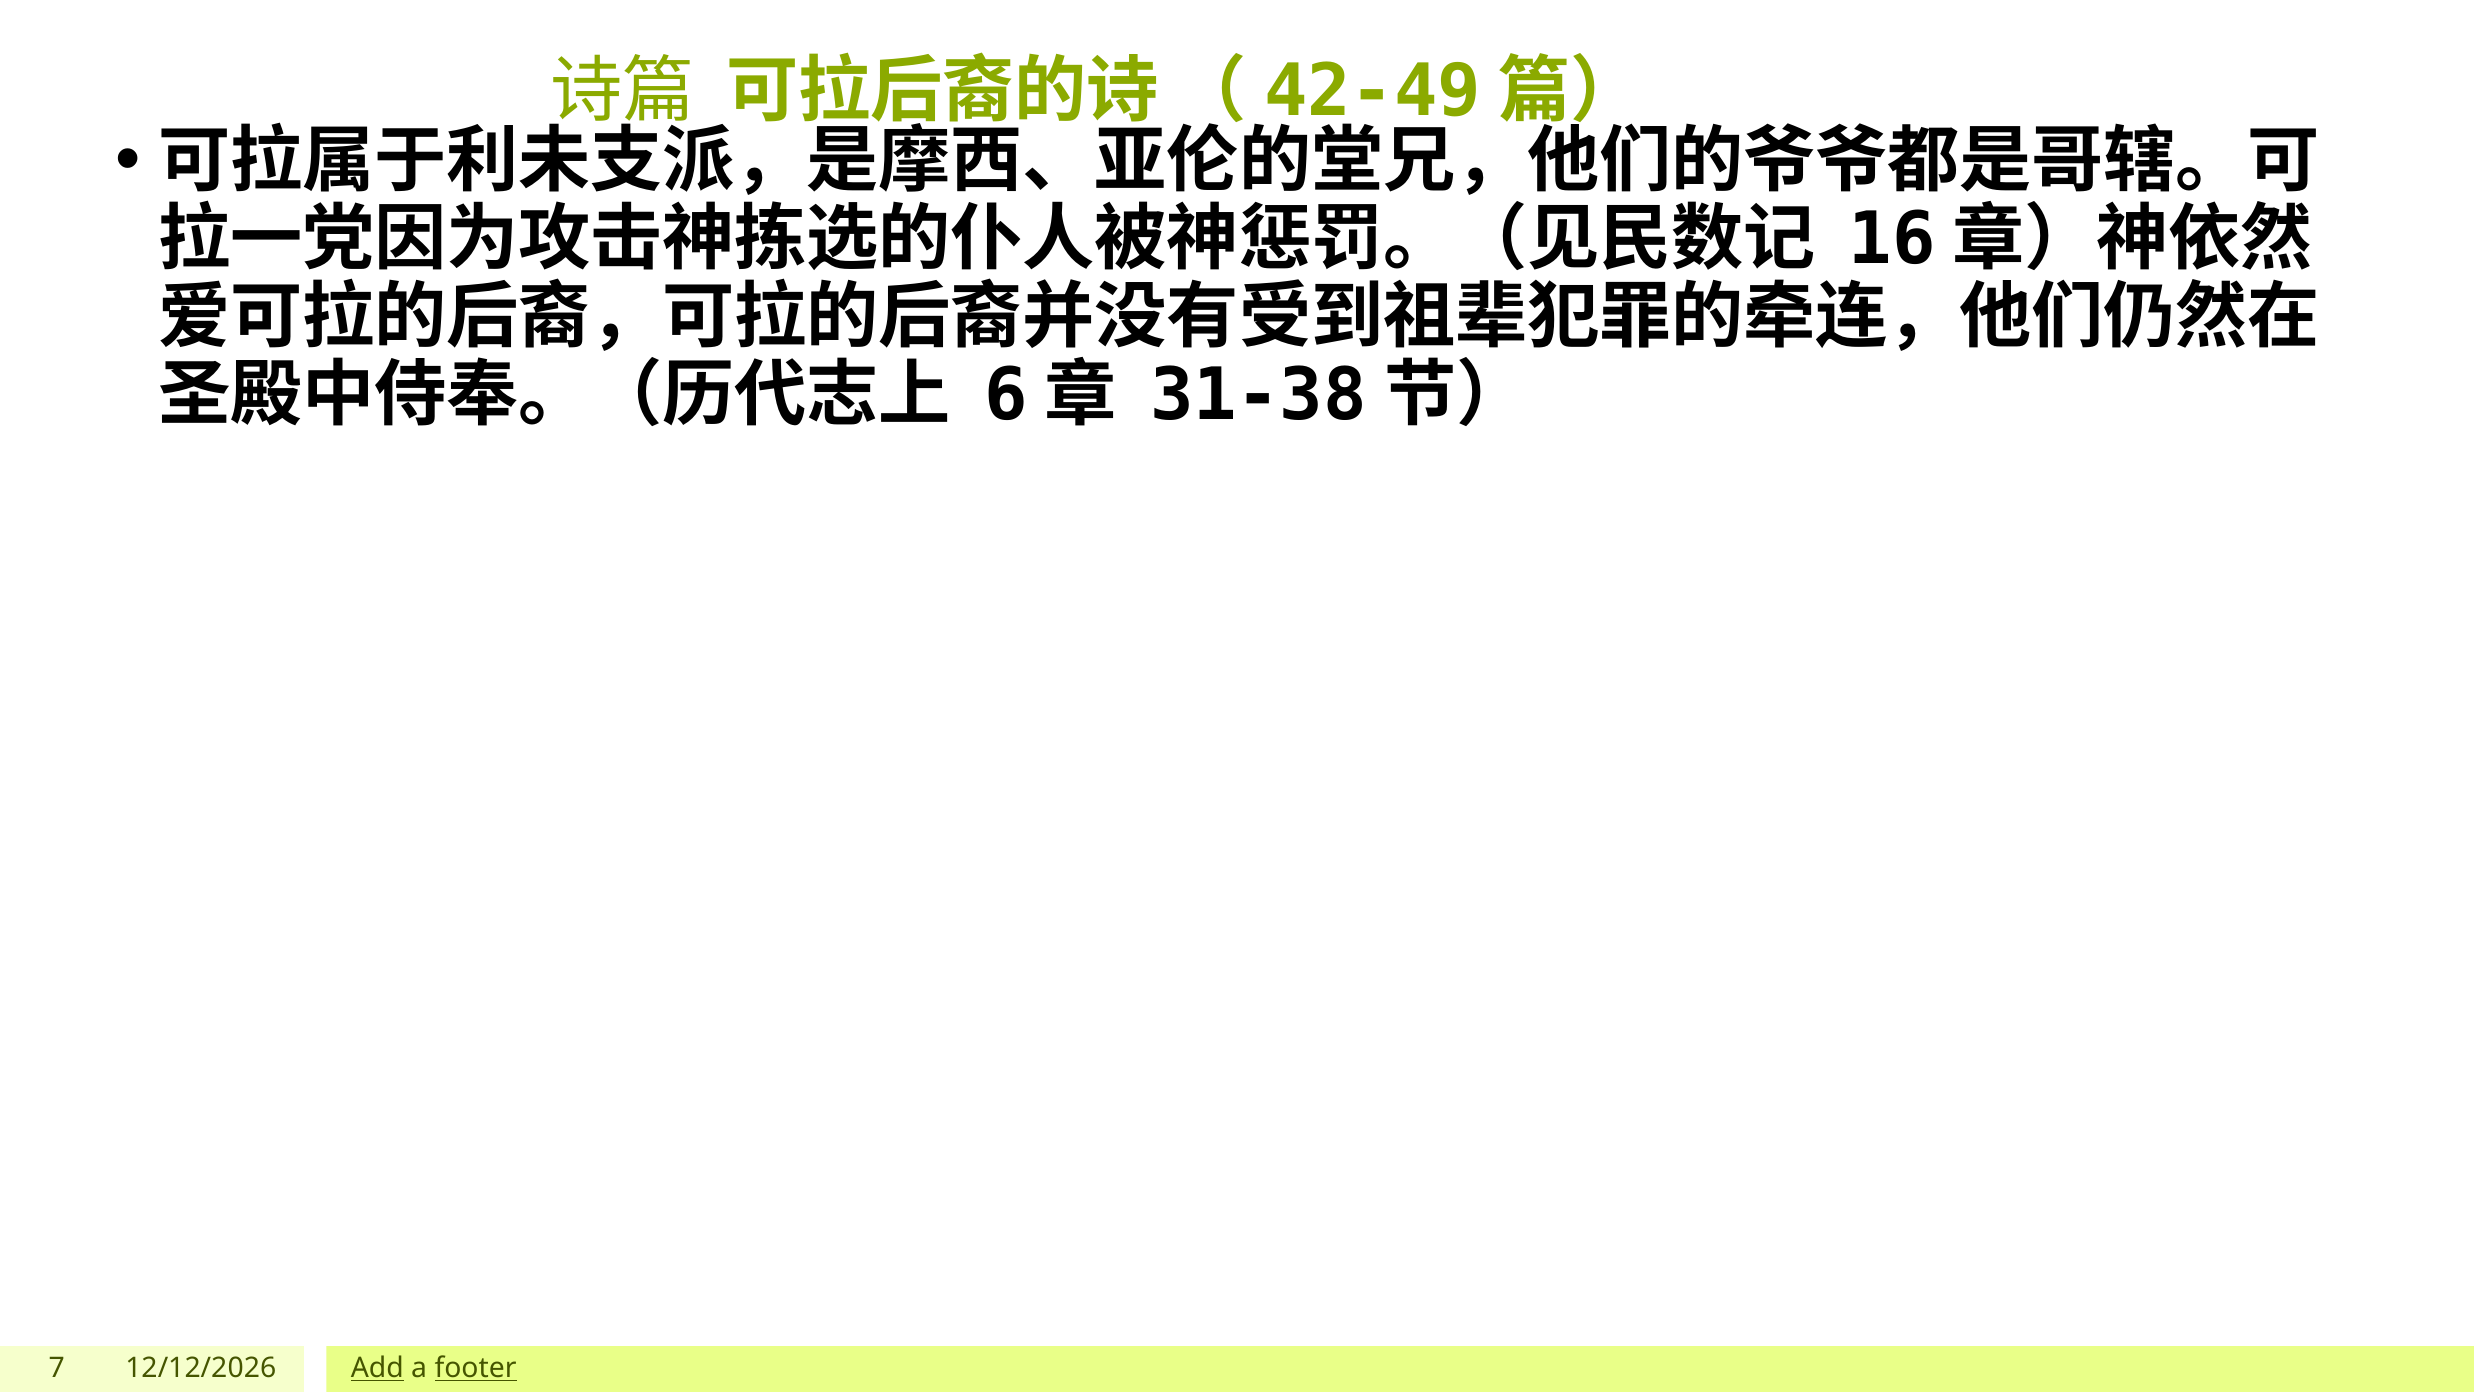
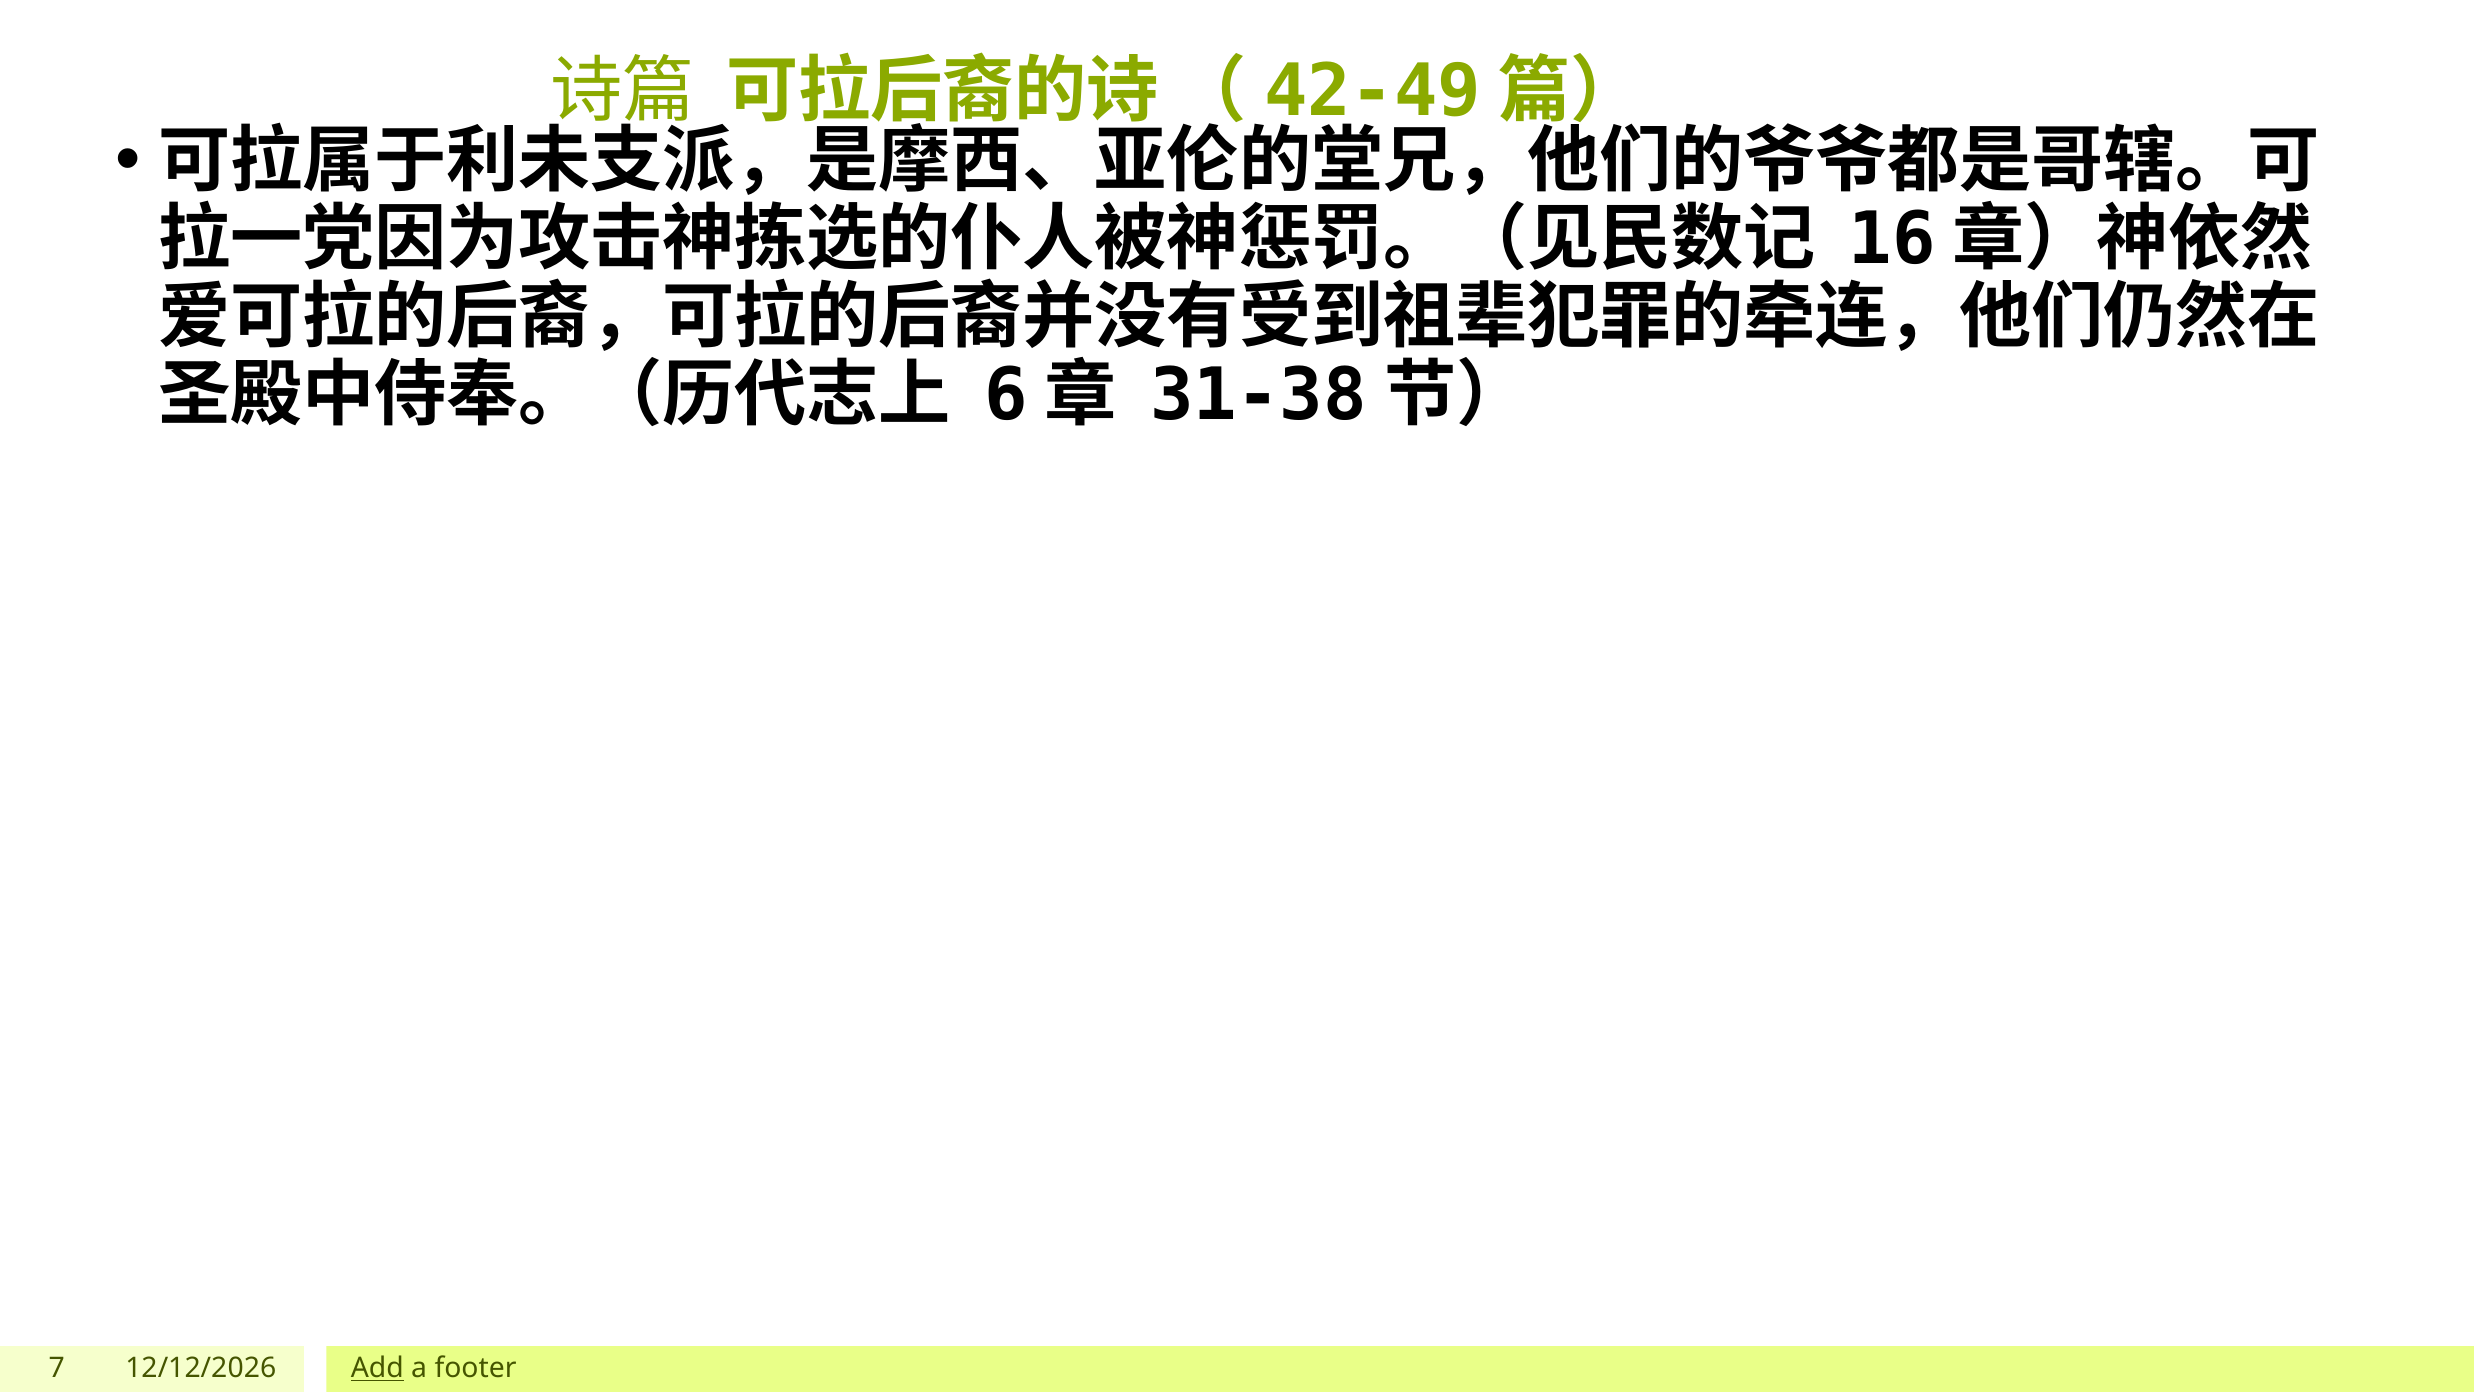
footer underline: present -> none
